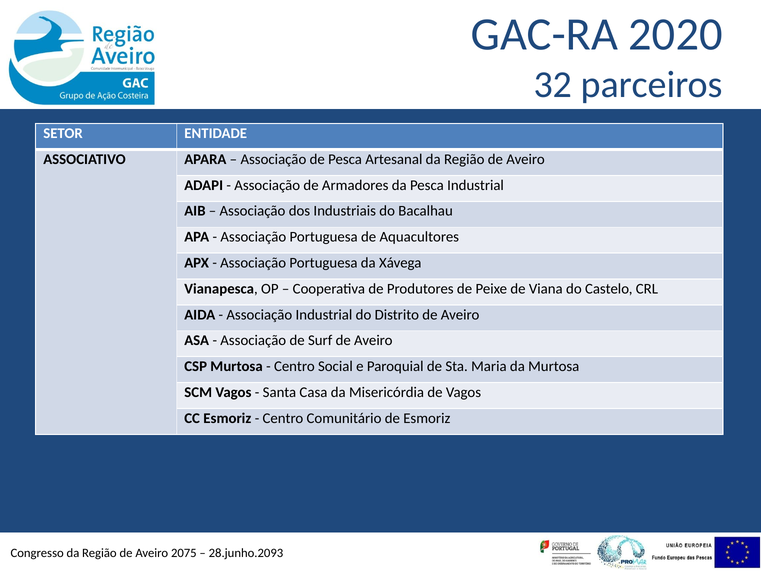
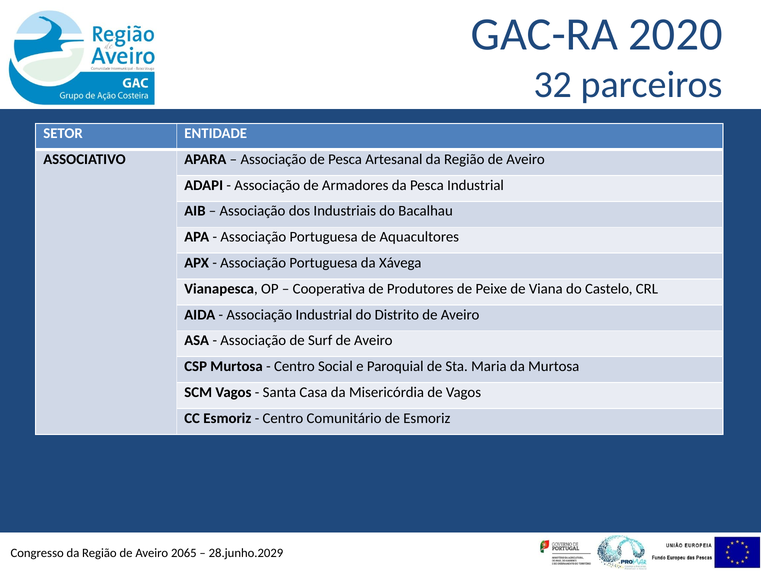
2075: 2075 -> 2065
28.junho.2093: 28.junho.2093 -> 28.junho.2029
